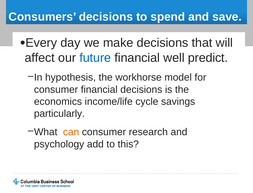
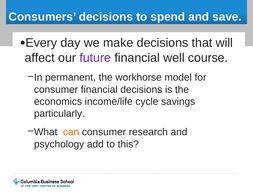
future colour: blue -> purple
predict: predict -> course
hypothesis: hypothesis -> permanent
